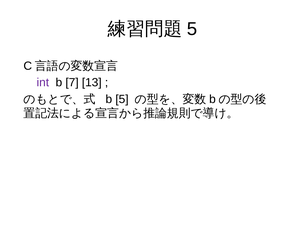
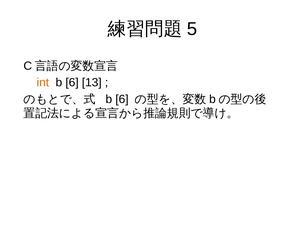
int colour: purple -> orange
7 at (72, 83): 7 -> 6
5 at (122, 99): 5 -> 6
